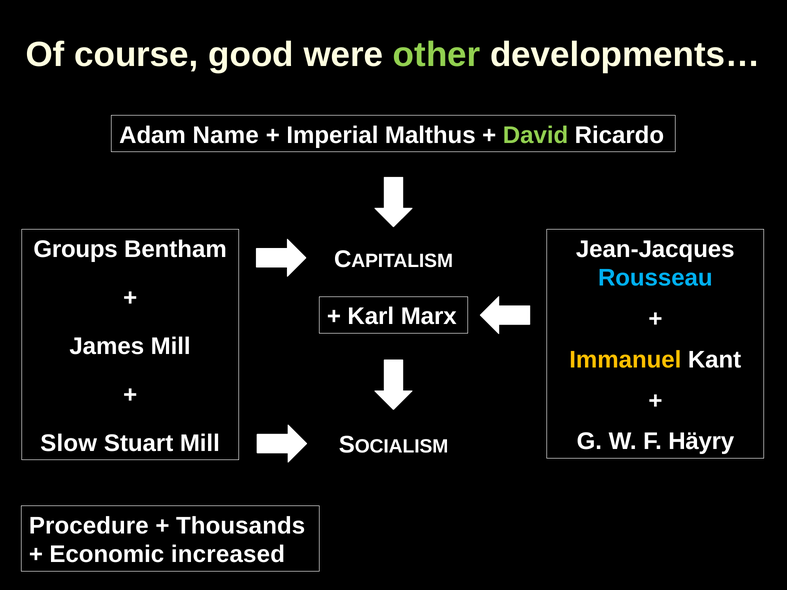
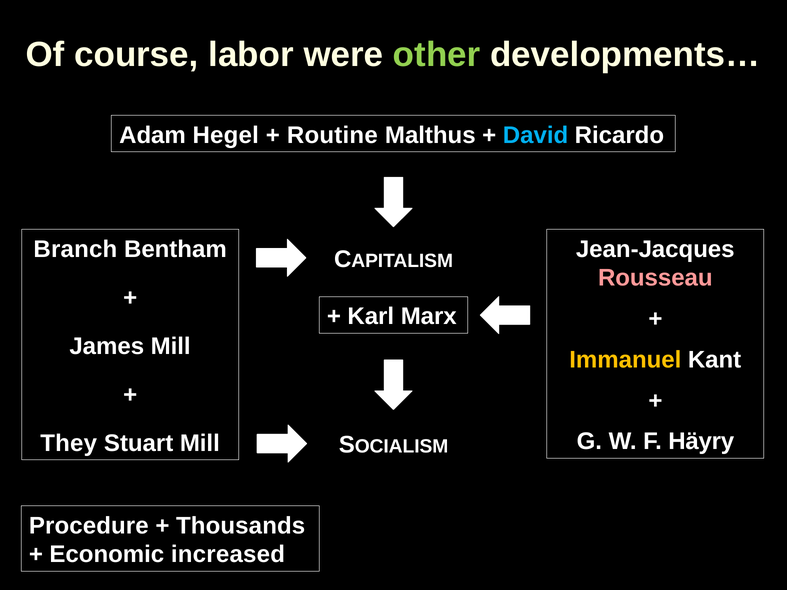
good: good -> labor
Name: Name -> Hegel
Imperial: Imperial -> Routine
David colour: light green -> light blue
Groups: Groups -> Branch
Rousseau colour: light blue -> pink
Slow: Slow -> They
